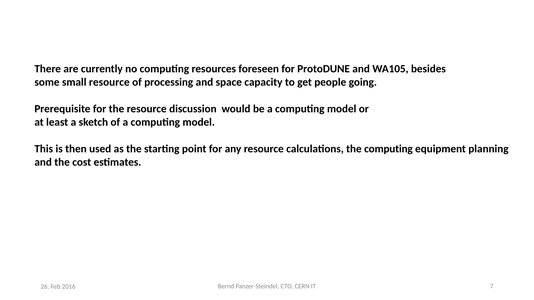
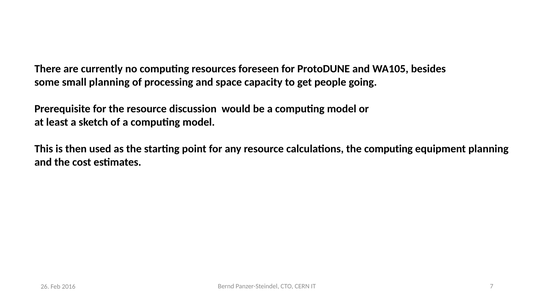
small resource: resource -> planning
